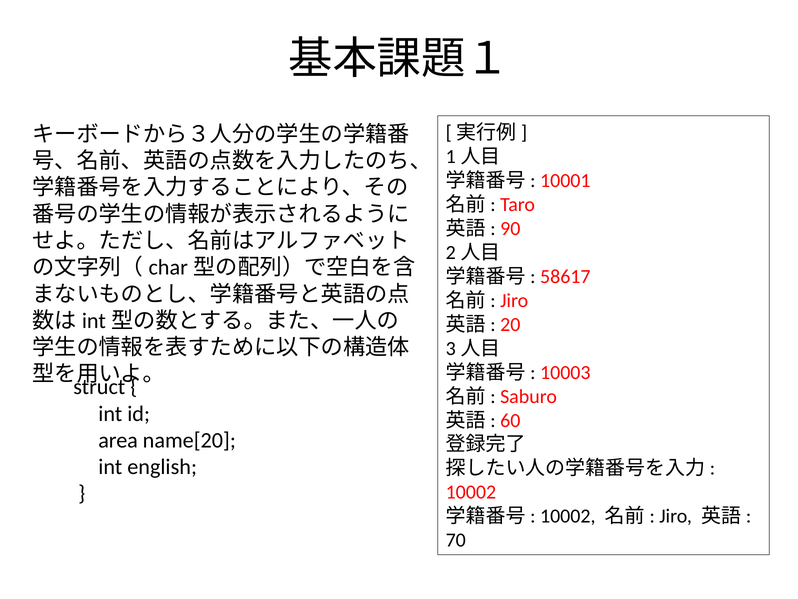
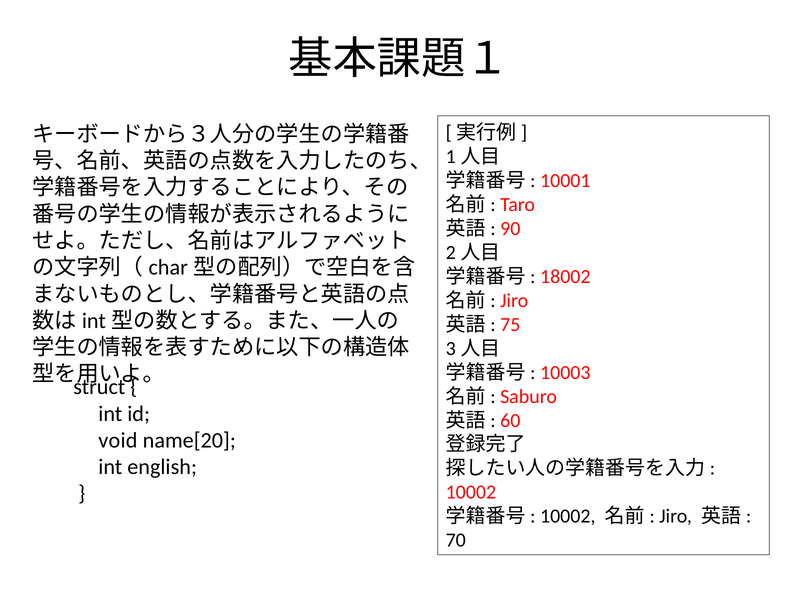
58617: 58617 -> 18002
20: 20 -> 75
area: area -> void
